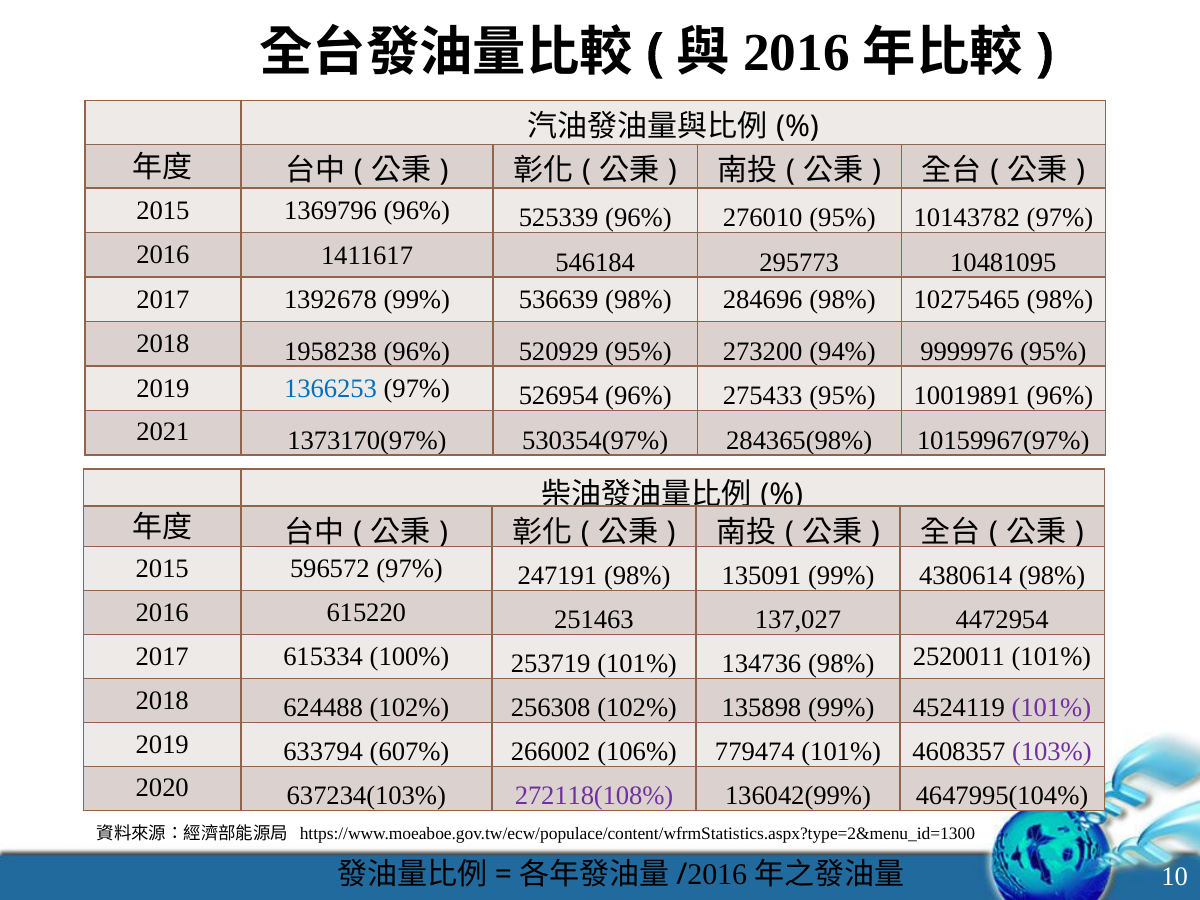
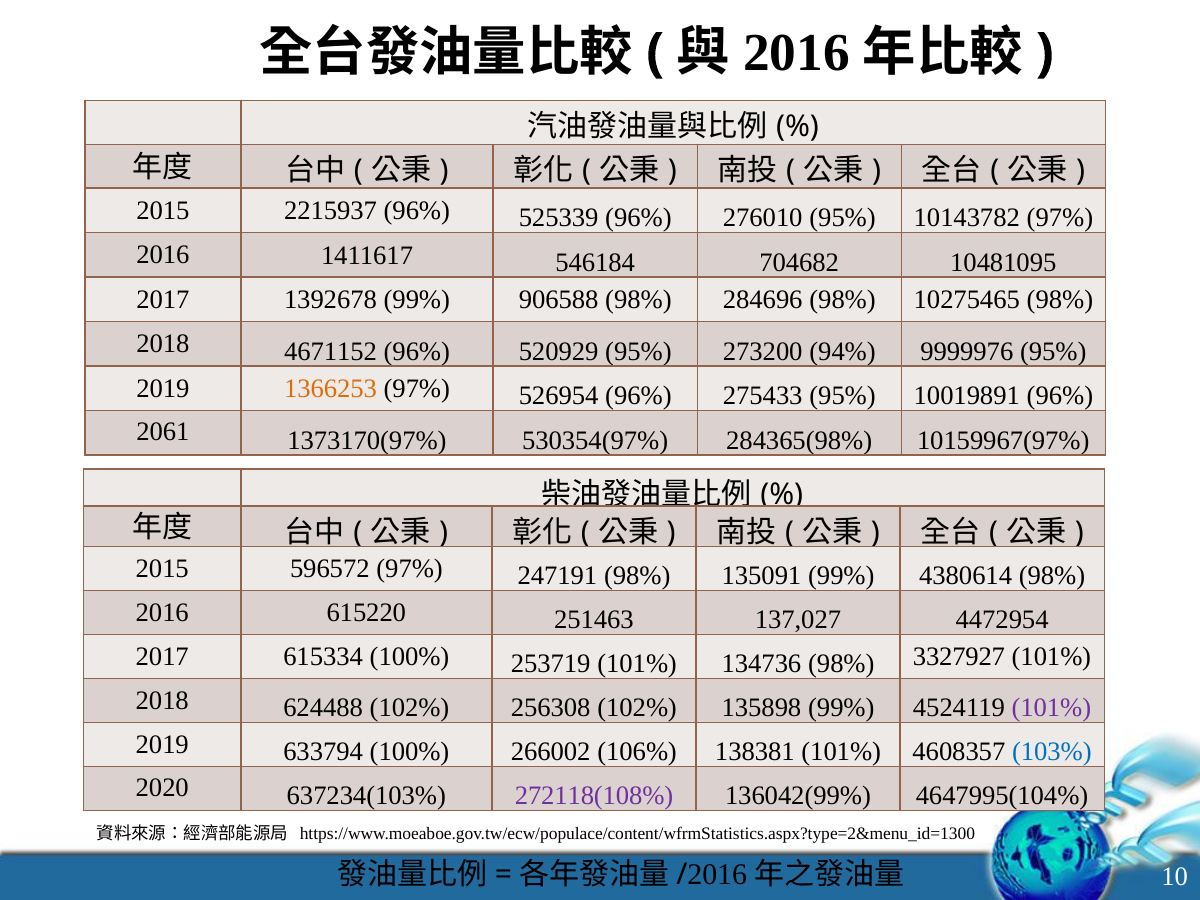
1369796: 1369796 -> 2215937
295773: 295773 -> 704682
536639: 536639 -> 906588
1958238: 1958238 -> 4671152
1366253 colour: blue -> orange
2021: 2021 -> 2061
2520011: 2520011 -> 3327927
633794 607%: 607% -> 100%
779474: 779474 -> 138381
103% colour: purple -> blue
